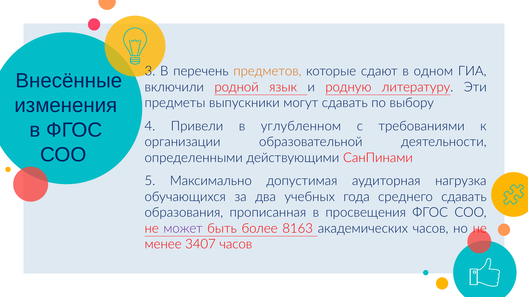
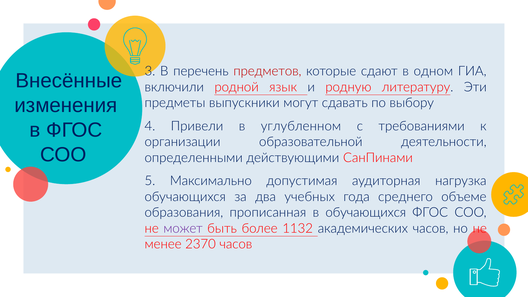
предметов colour: orange -> red
среднего сдавать: сдавать -> объеме
в просвещения: просвещения -> обучающихся
8163: 8163 -> 1132
3407: 3407 -> 2370
